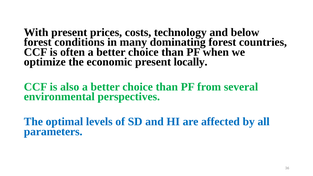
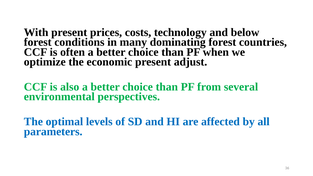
locally: locally -> adjust
